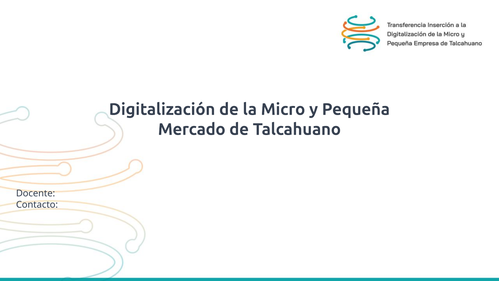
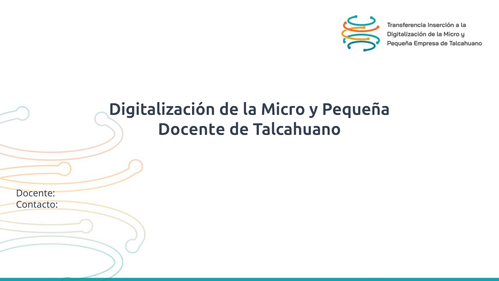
Mercado at (192, 129): Mercado -> Docente
